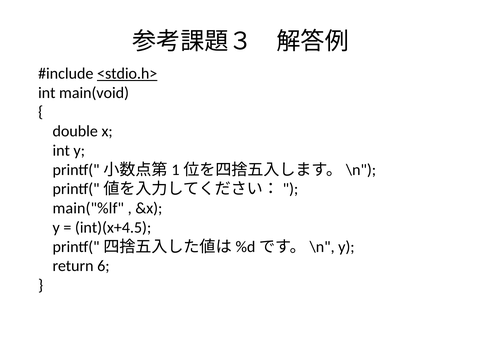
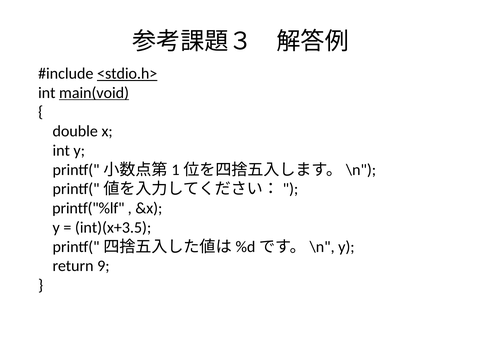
main(void underline: none -> present
main("%lf: main("%lf -> printf("%lf
int)(x+4.5: int)(x+4.5 -> int)(x+3.5
6: 6 -> 9
